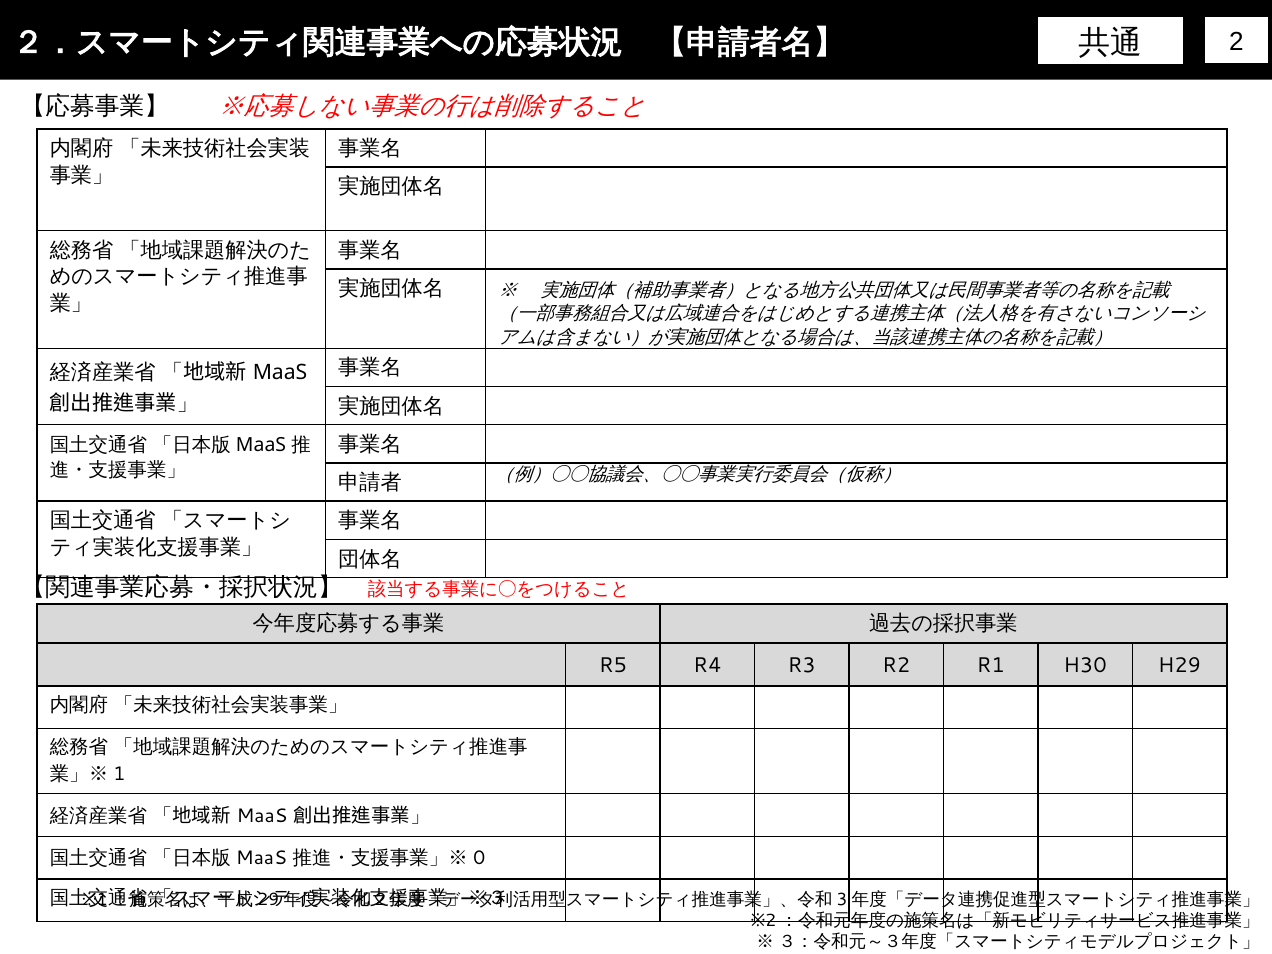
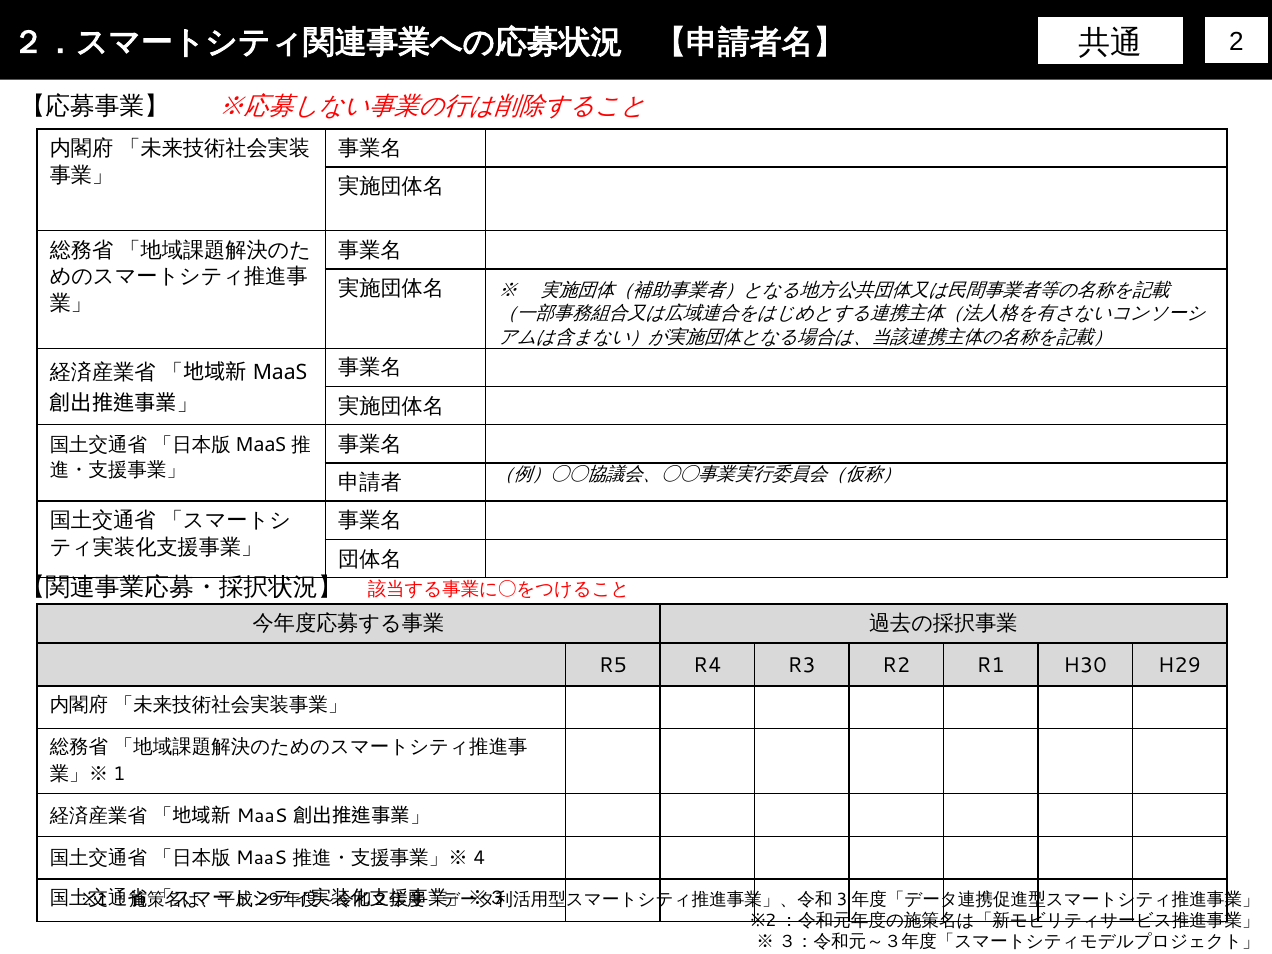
0: 0 -> 4
